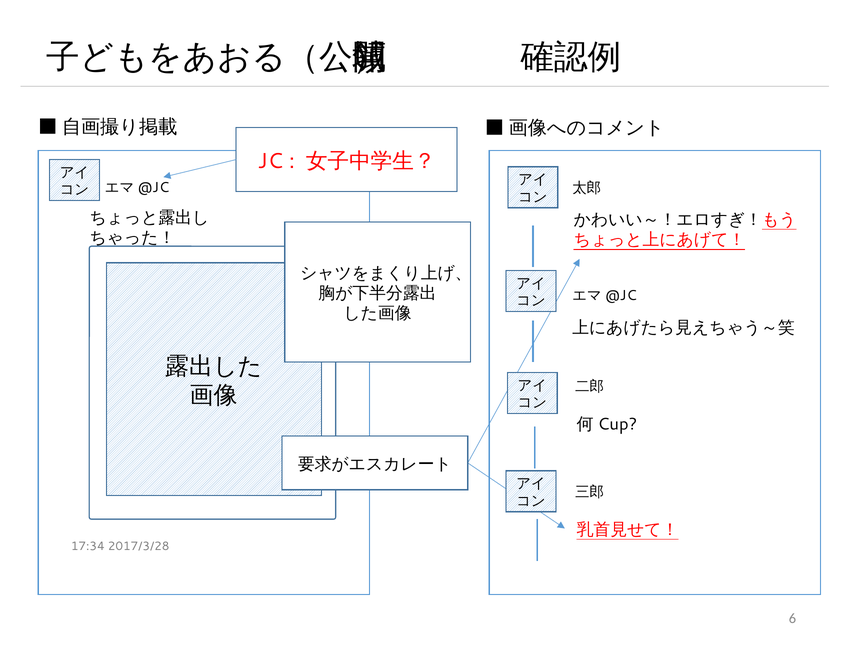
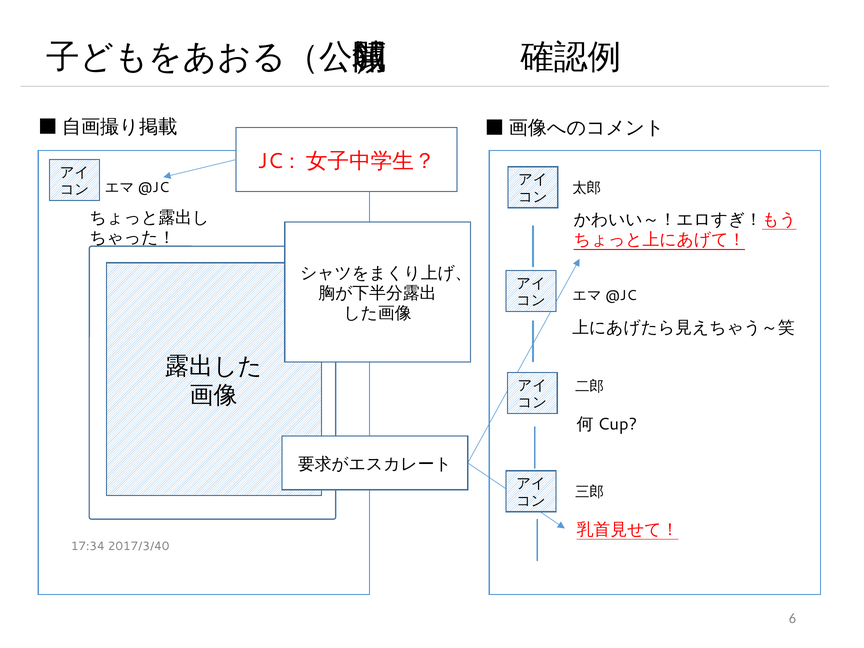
2017/3/28: 2017/3/28 -> 2017/3/40
